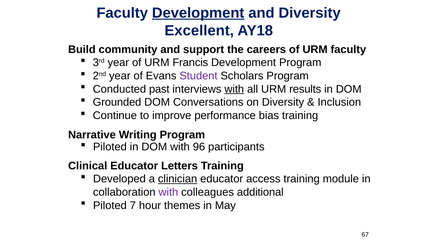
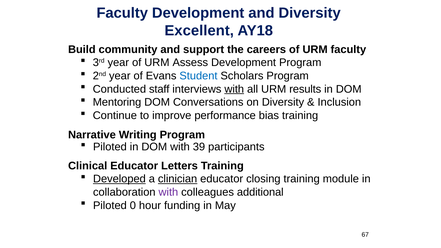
Development at (198, 13) underline: present -> none
Francis: Francis -> Assess
Student colour: purple -> blue
past: past -> staff
Grounded: Grounded -> Mentoring
96: 96 -> 39
Developed underline: none -> present
access: access -> closing
7: 7 -> 0
themes: themes -> funding
